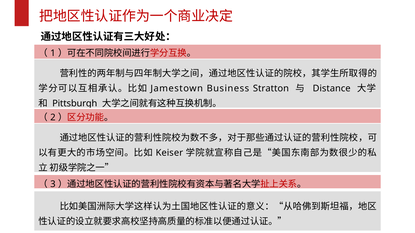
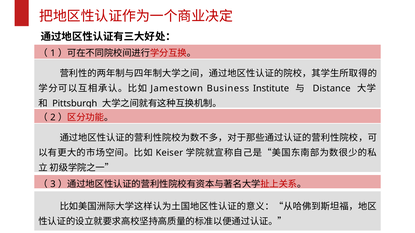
Stratton: Stratton -> Institute
